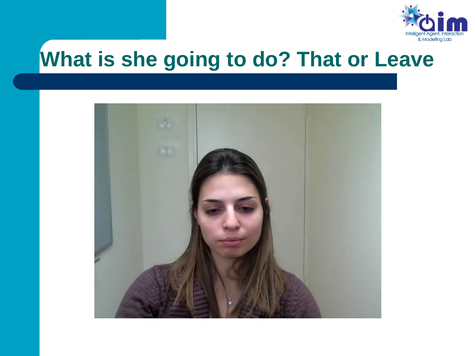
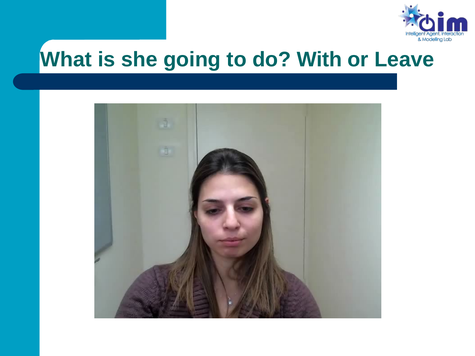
That: That -> With
